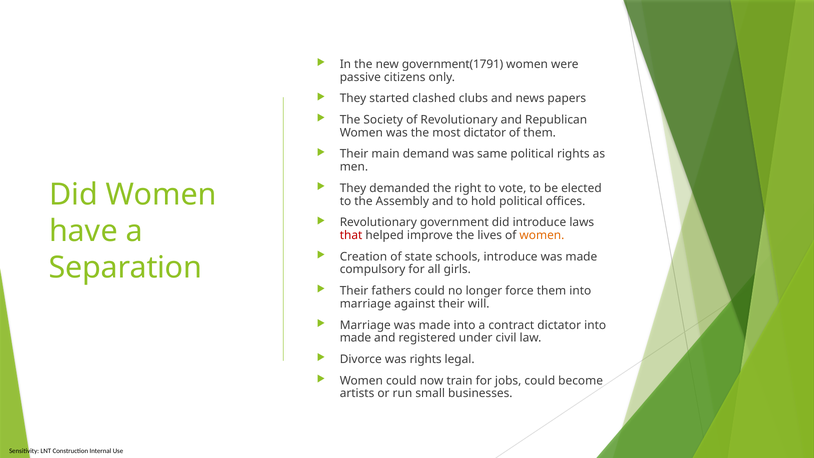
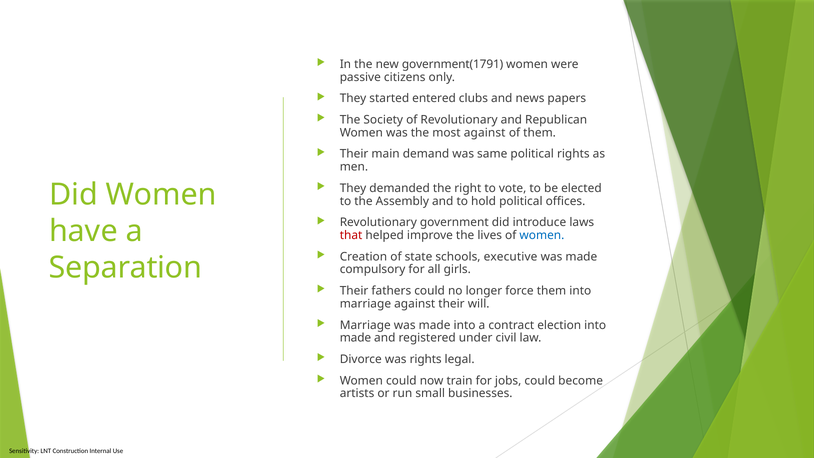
clashed: clashed -> entered
most dictator: dictator -> against
women at (542, 235) colour: orange -> blue
schools introduce: introduce -> executive
contract dictator: dictator -> election
